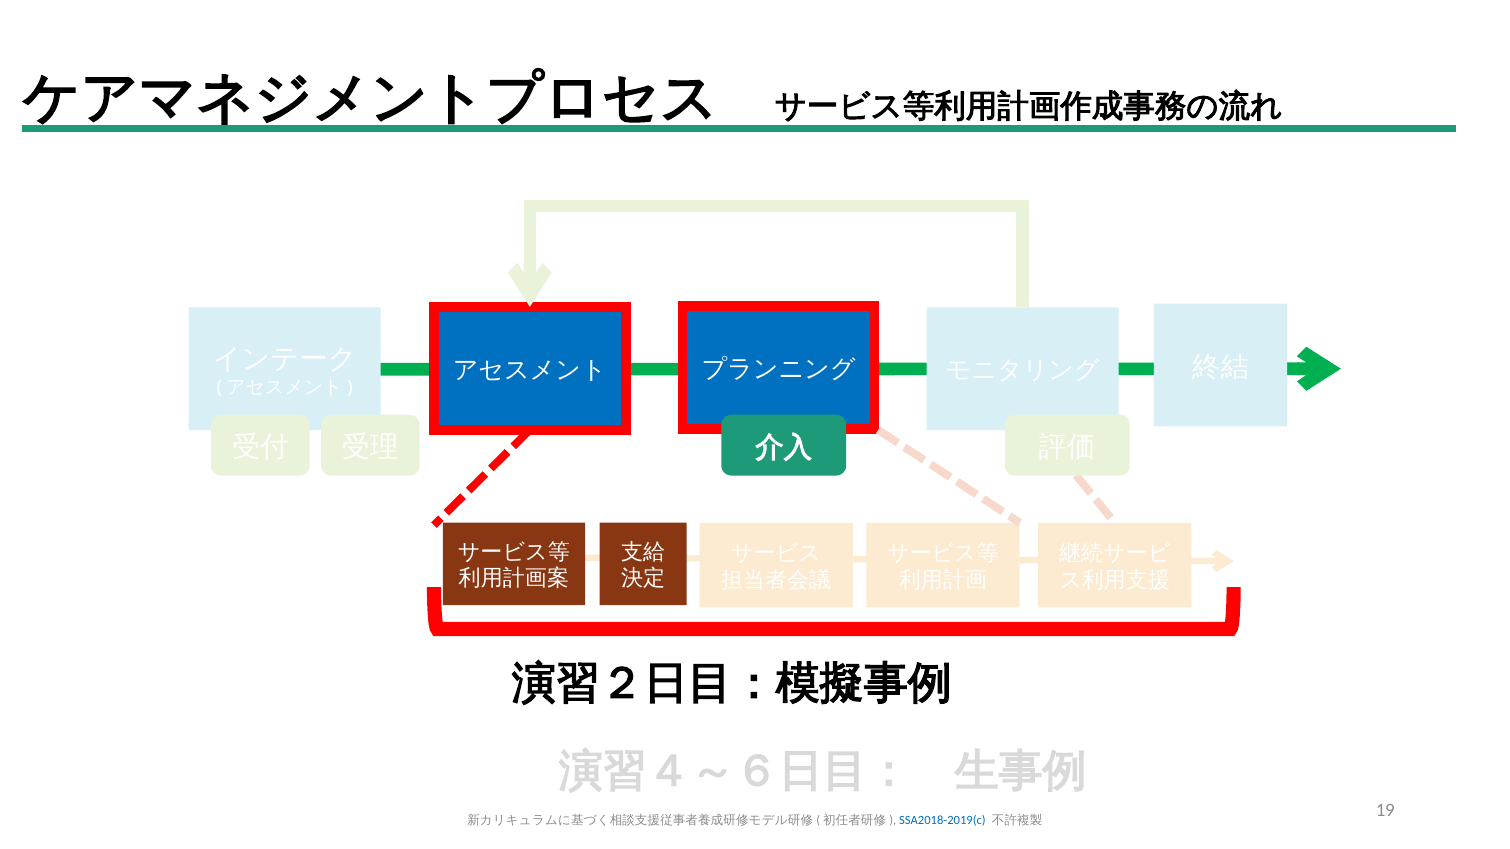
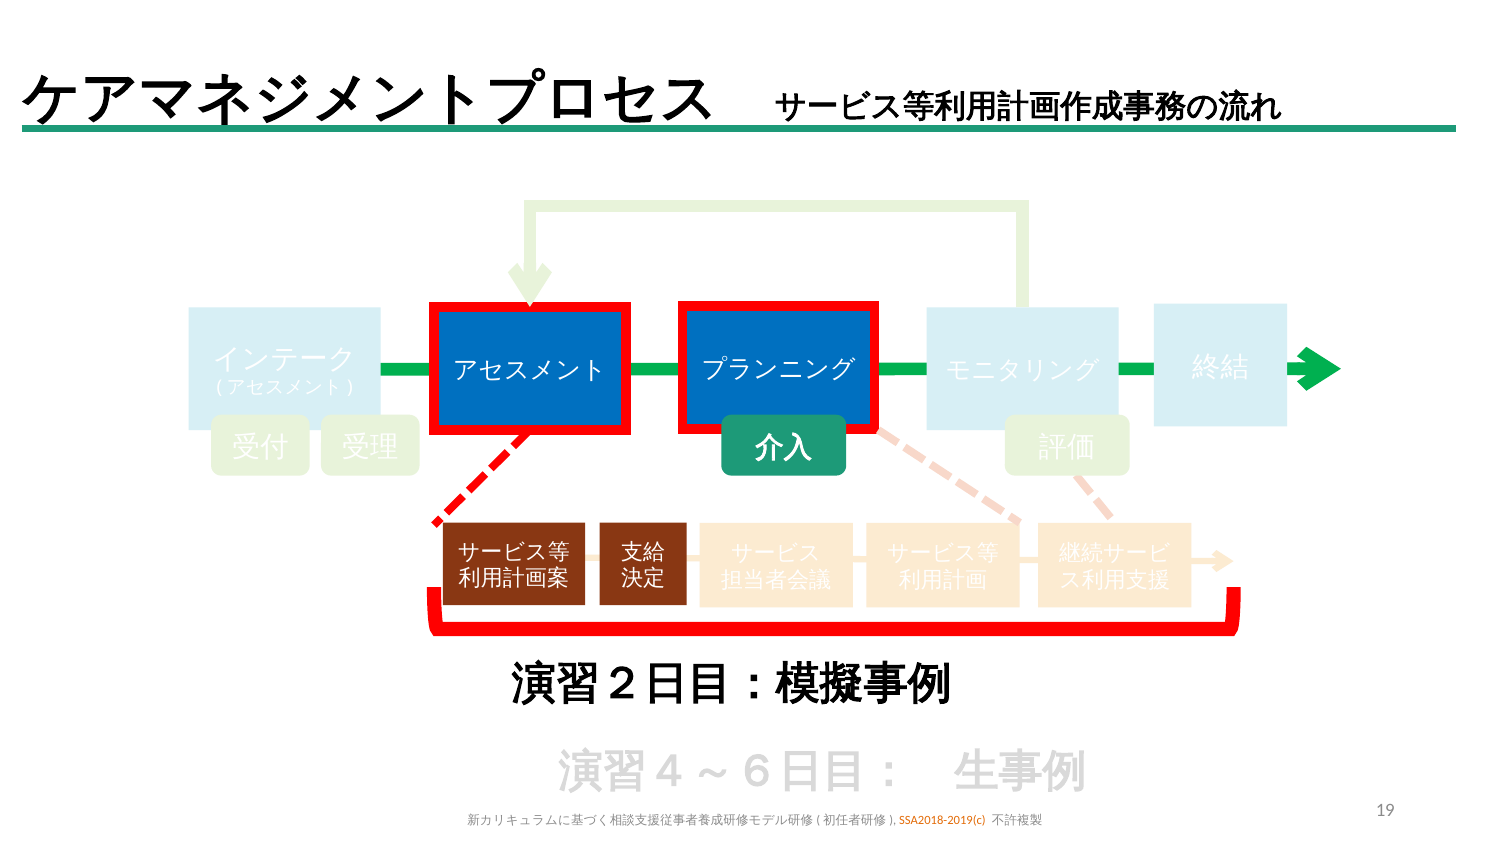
SSA2018-2019(c colour: blue -> orange
